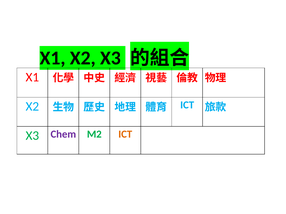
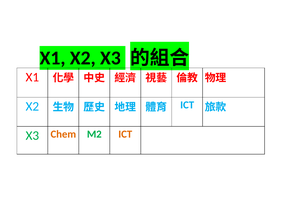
Chem colour: purple -> orange
